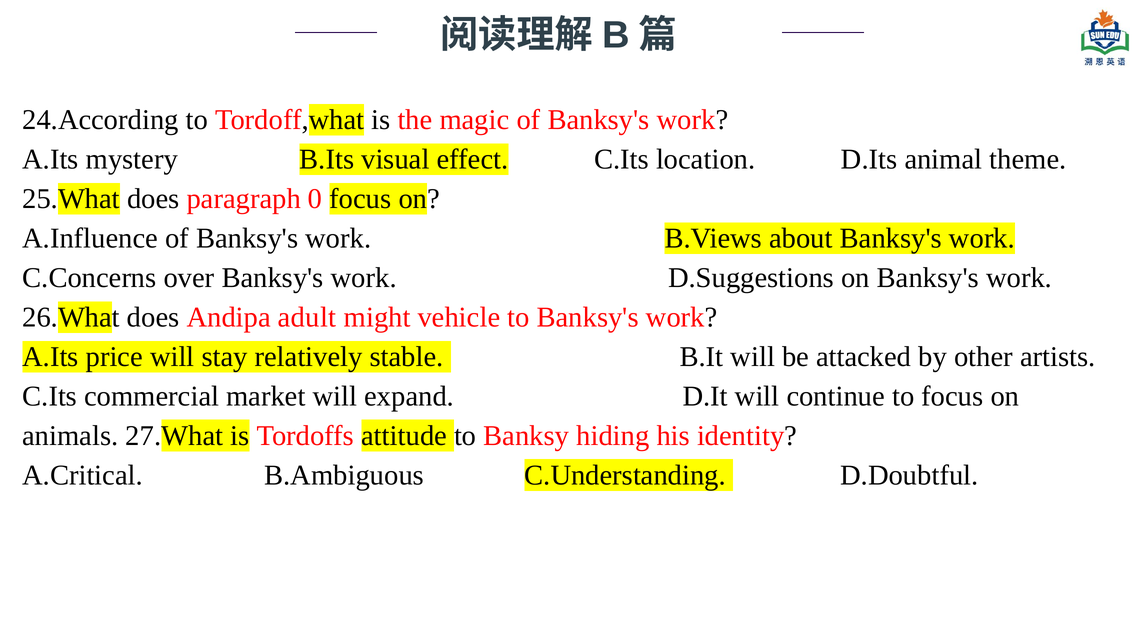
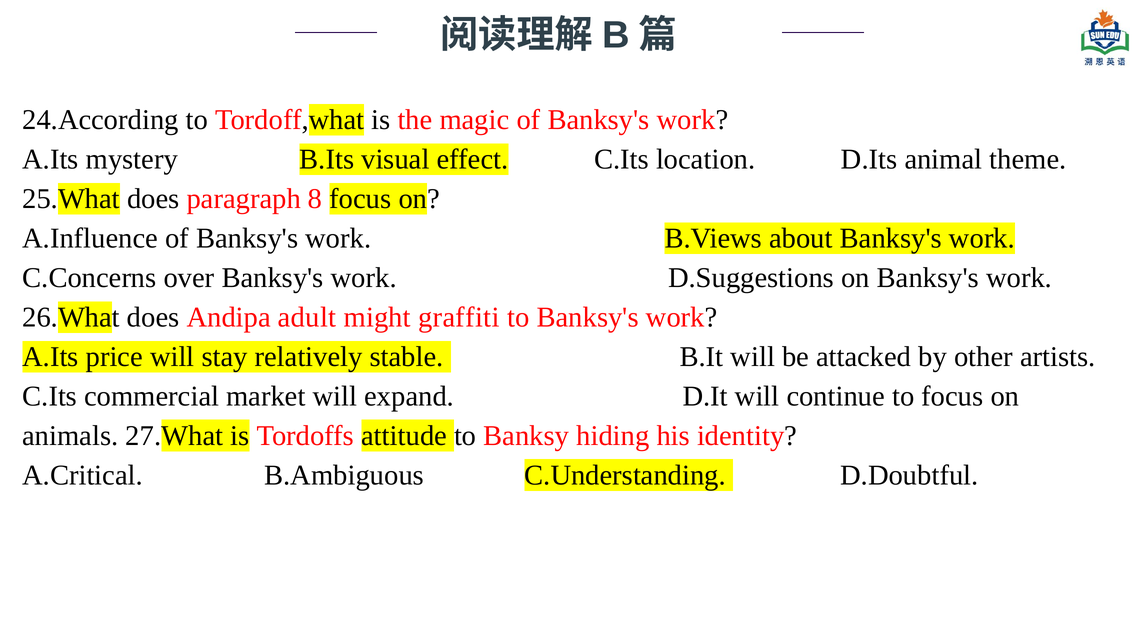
0: 0 -> 8
vehicle: vehicle -> graffiti
